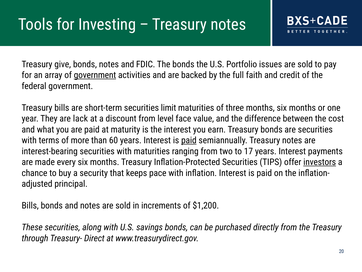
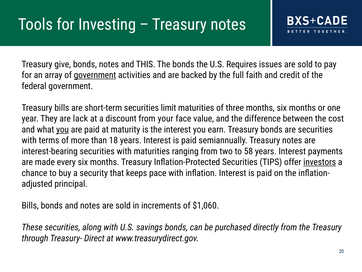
FDIC: FDIC -> THIS
Portfolio: Portfolio -> Requires
level: level -> your
you at (63, 129) underline: none -> present
60: 60 -> 18
paid at (189, 140) underline: present -> none
17: 17 -> 58
$1,200: $1,200 -> $1,060
